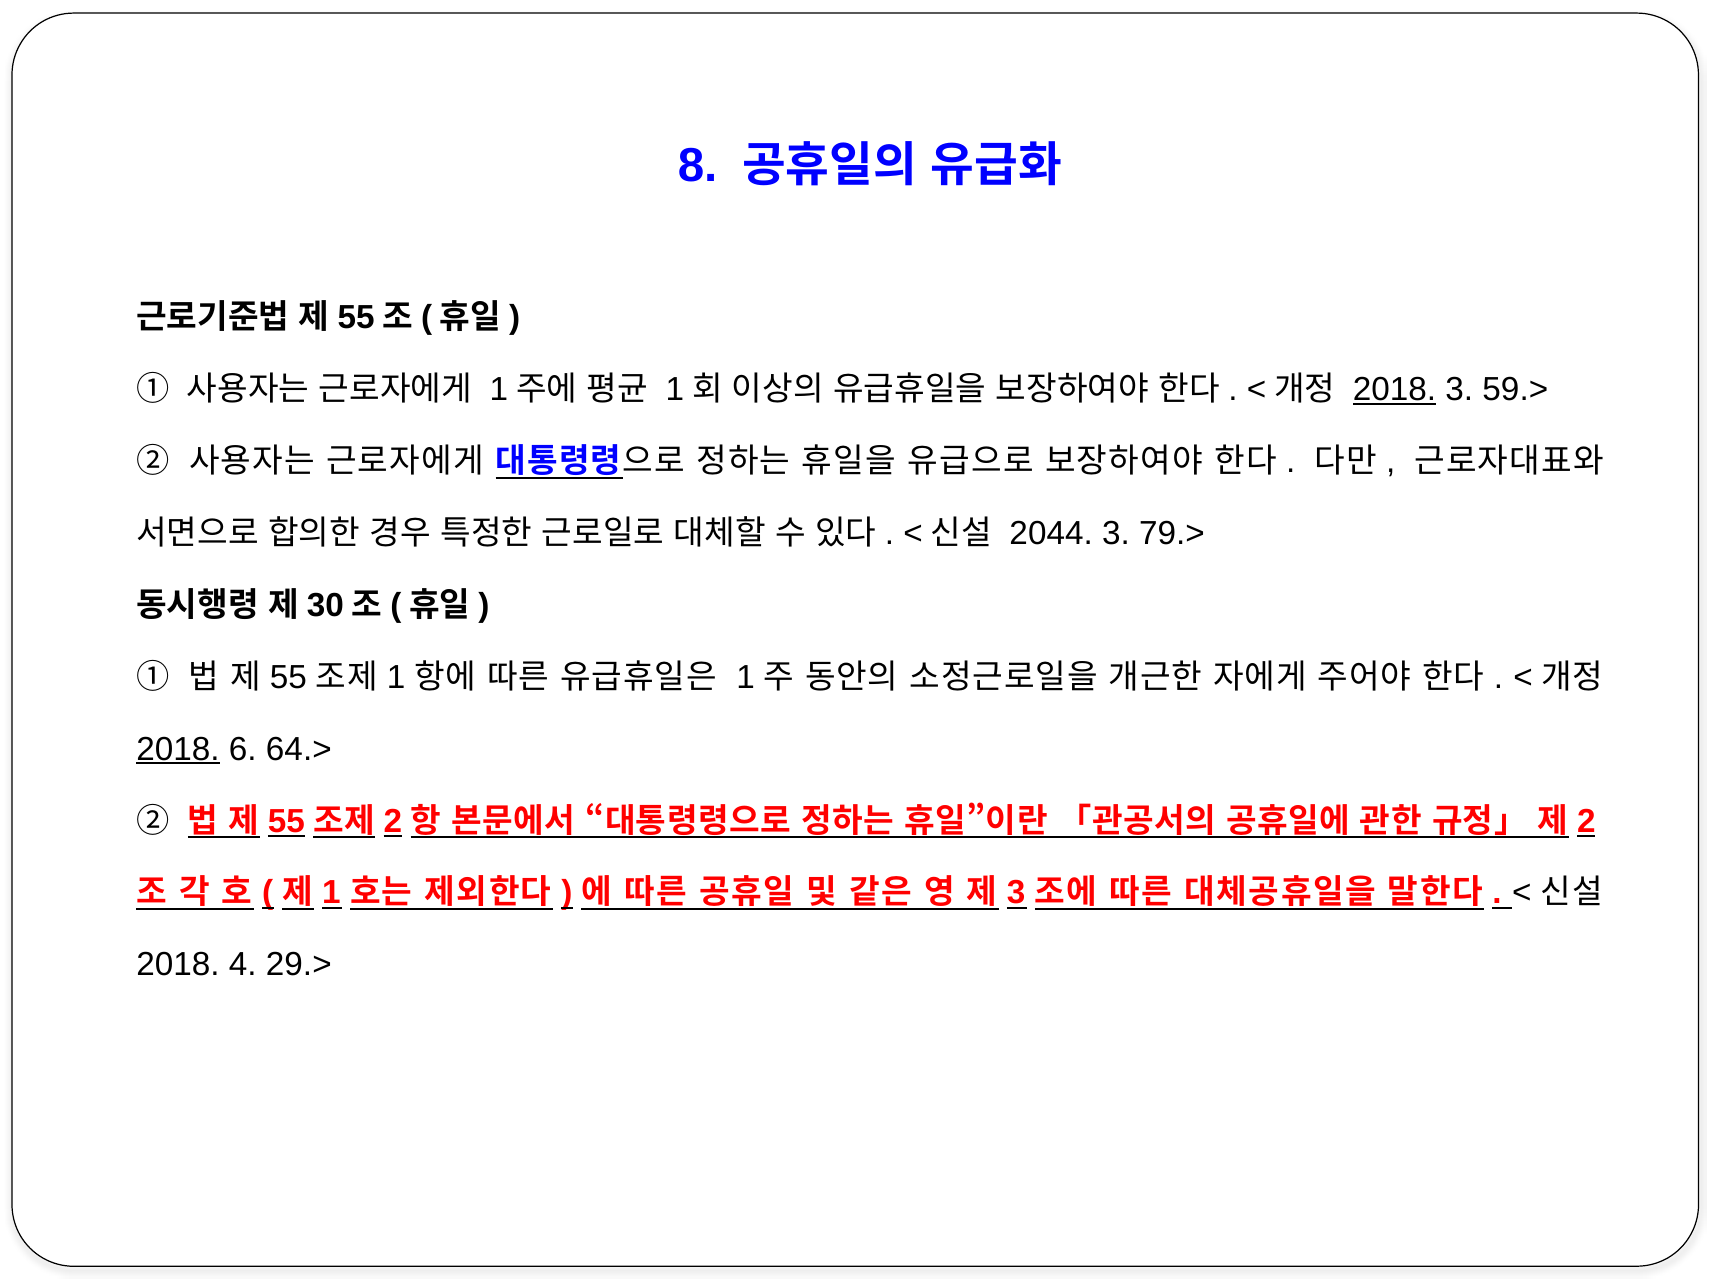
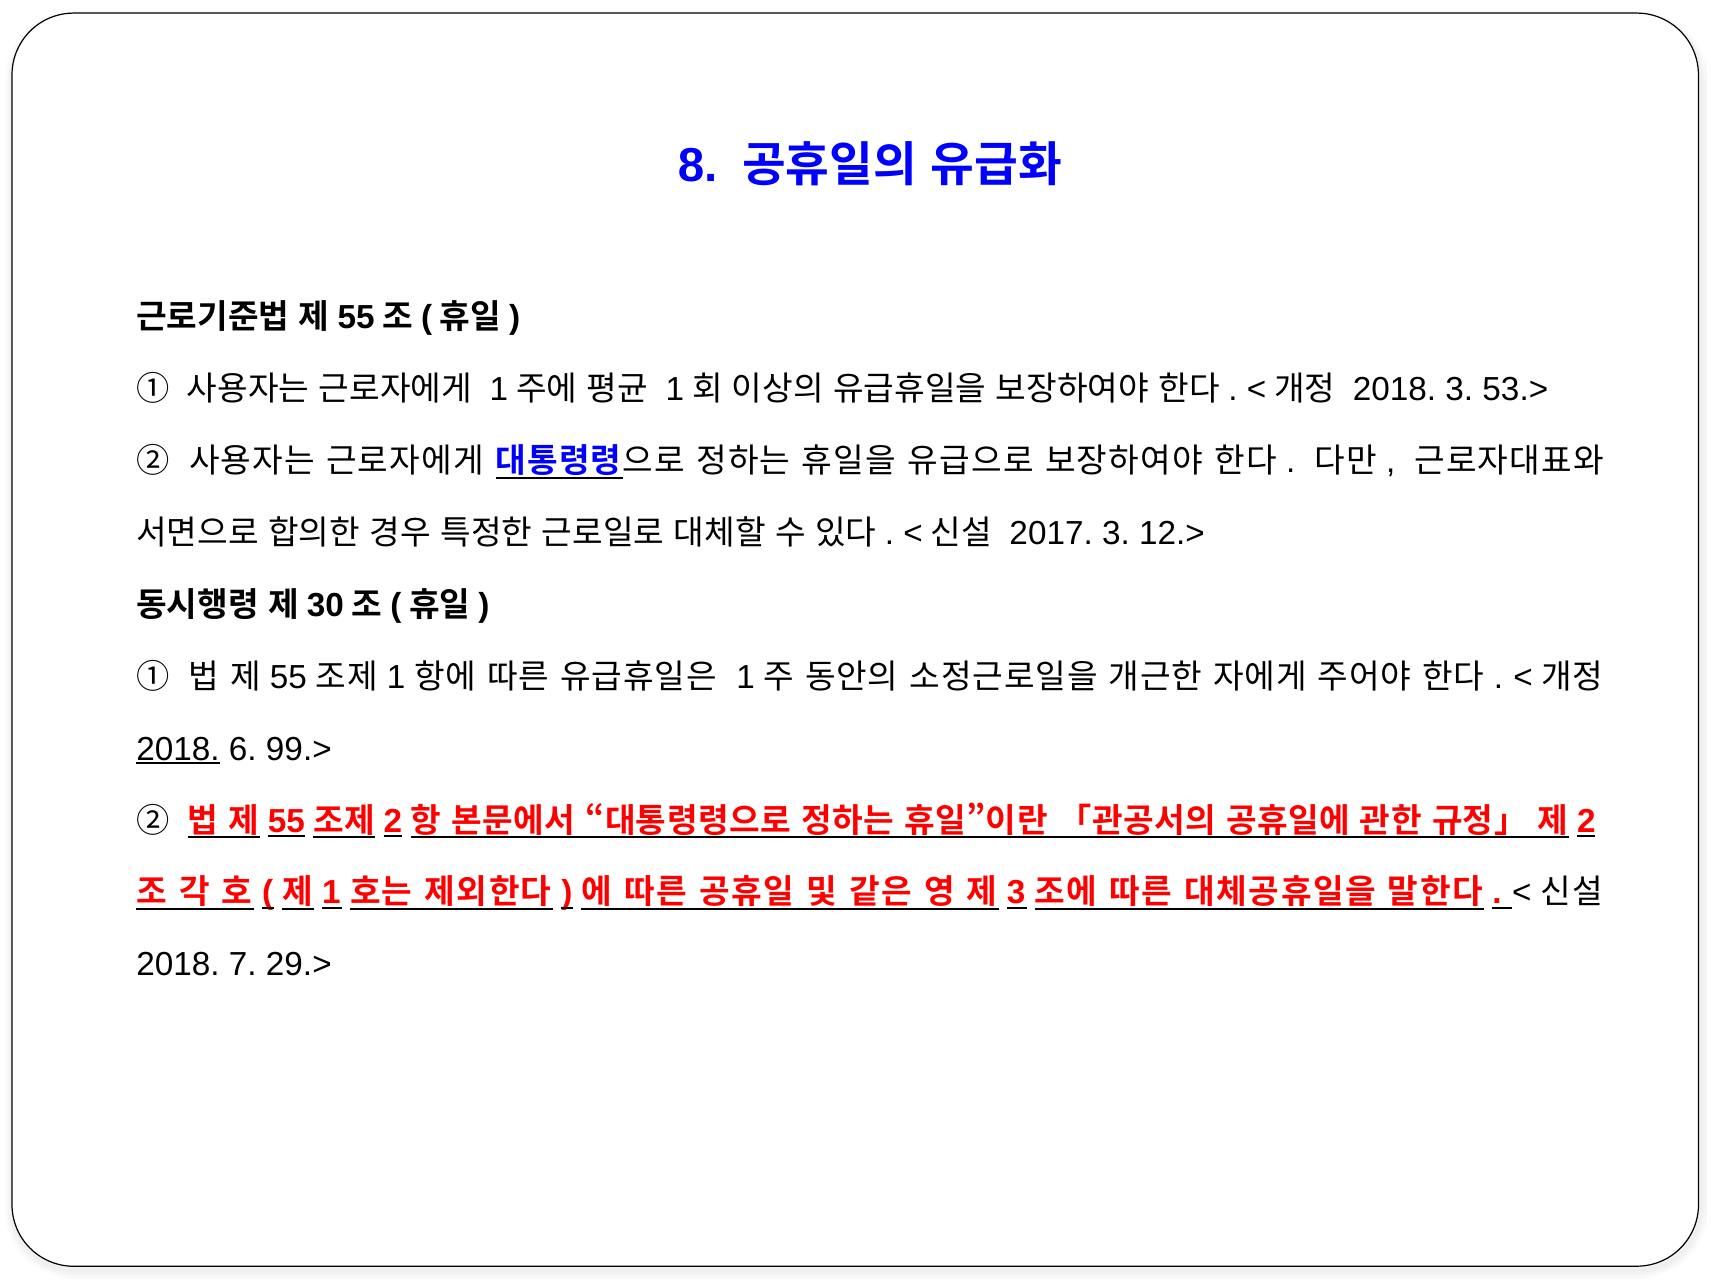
2018 at (1395, 389) underline: present -> none
59.>: 59.> -> 53.>
2044: 2044 -> 2017
79.>: 79.> -> 12.>
64.>: 64.> -> 99.>
4: 4 -> 7
